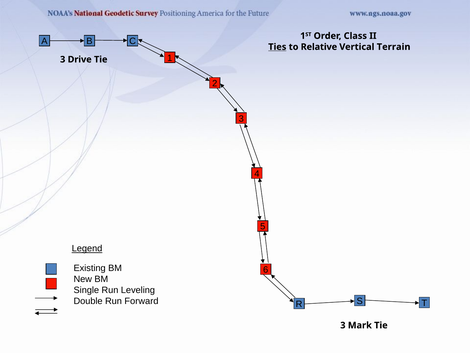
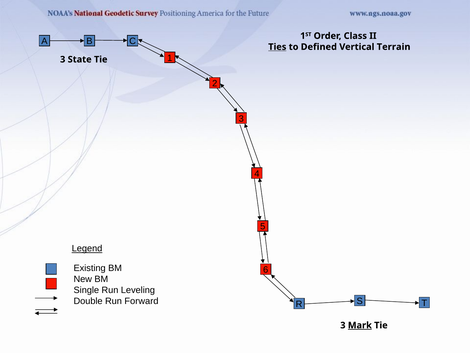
Relative: Relative -> Defined
Drive: Drive -> State
Mark underline: none -> present
